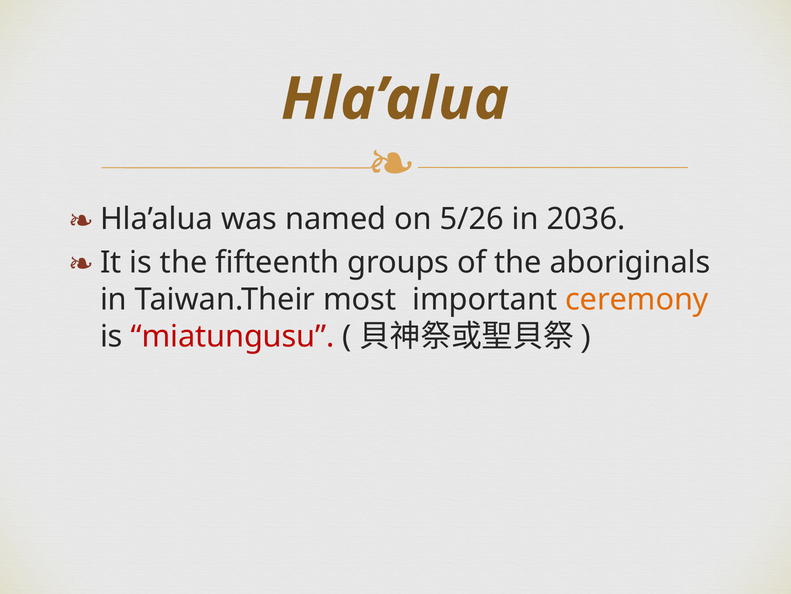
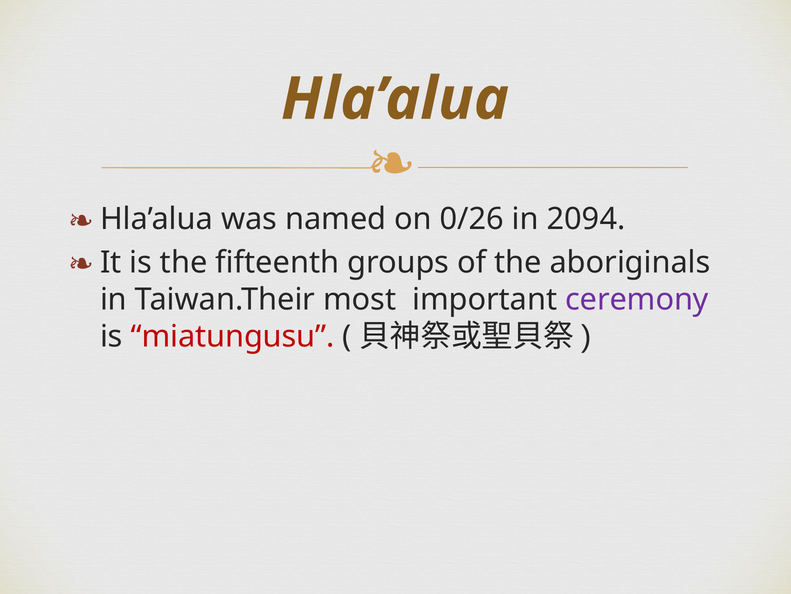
5/26: 5/26 -> 0/26
2036: 2036 -> 2094
ceremony colour: orange -> purple
